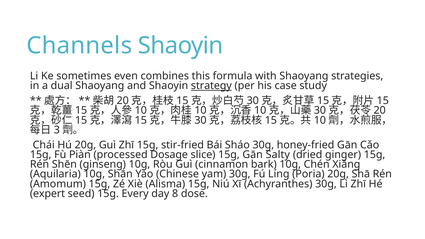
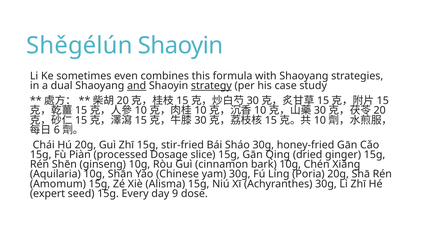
Channels: Channels -> Shěgélún
and underline: none -> present
3: 3 -> 6
Salty: Salty -> Qing
8: 8 -> 9
